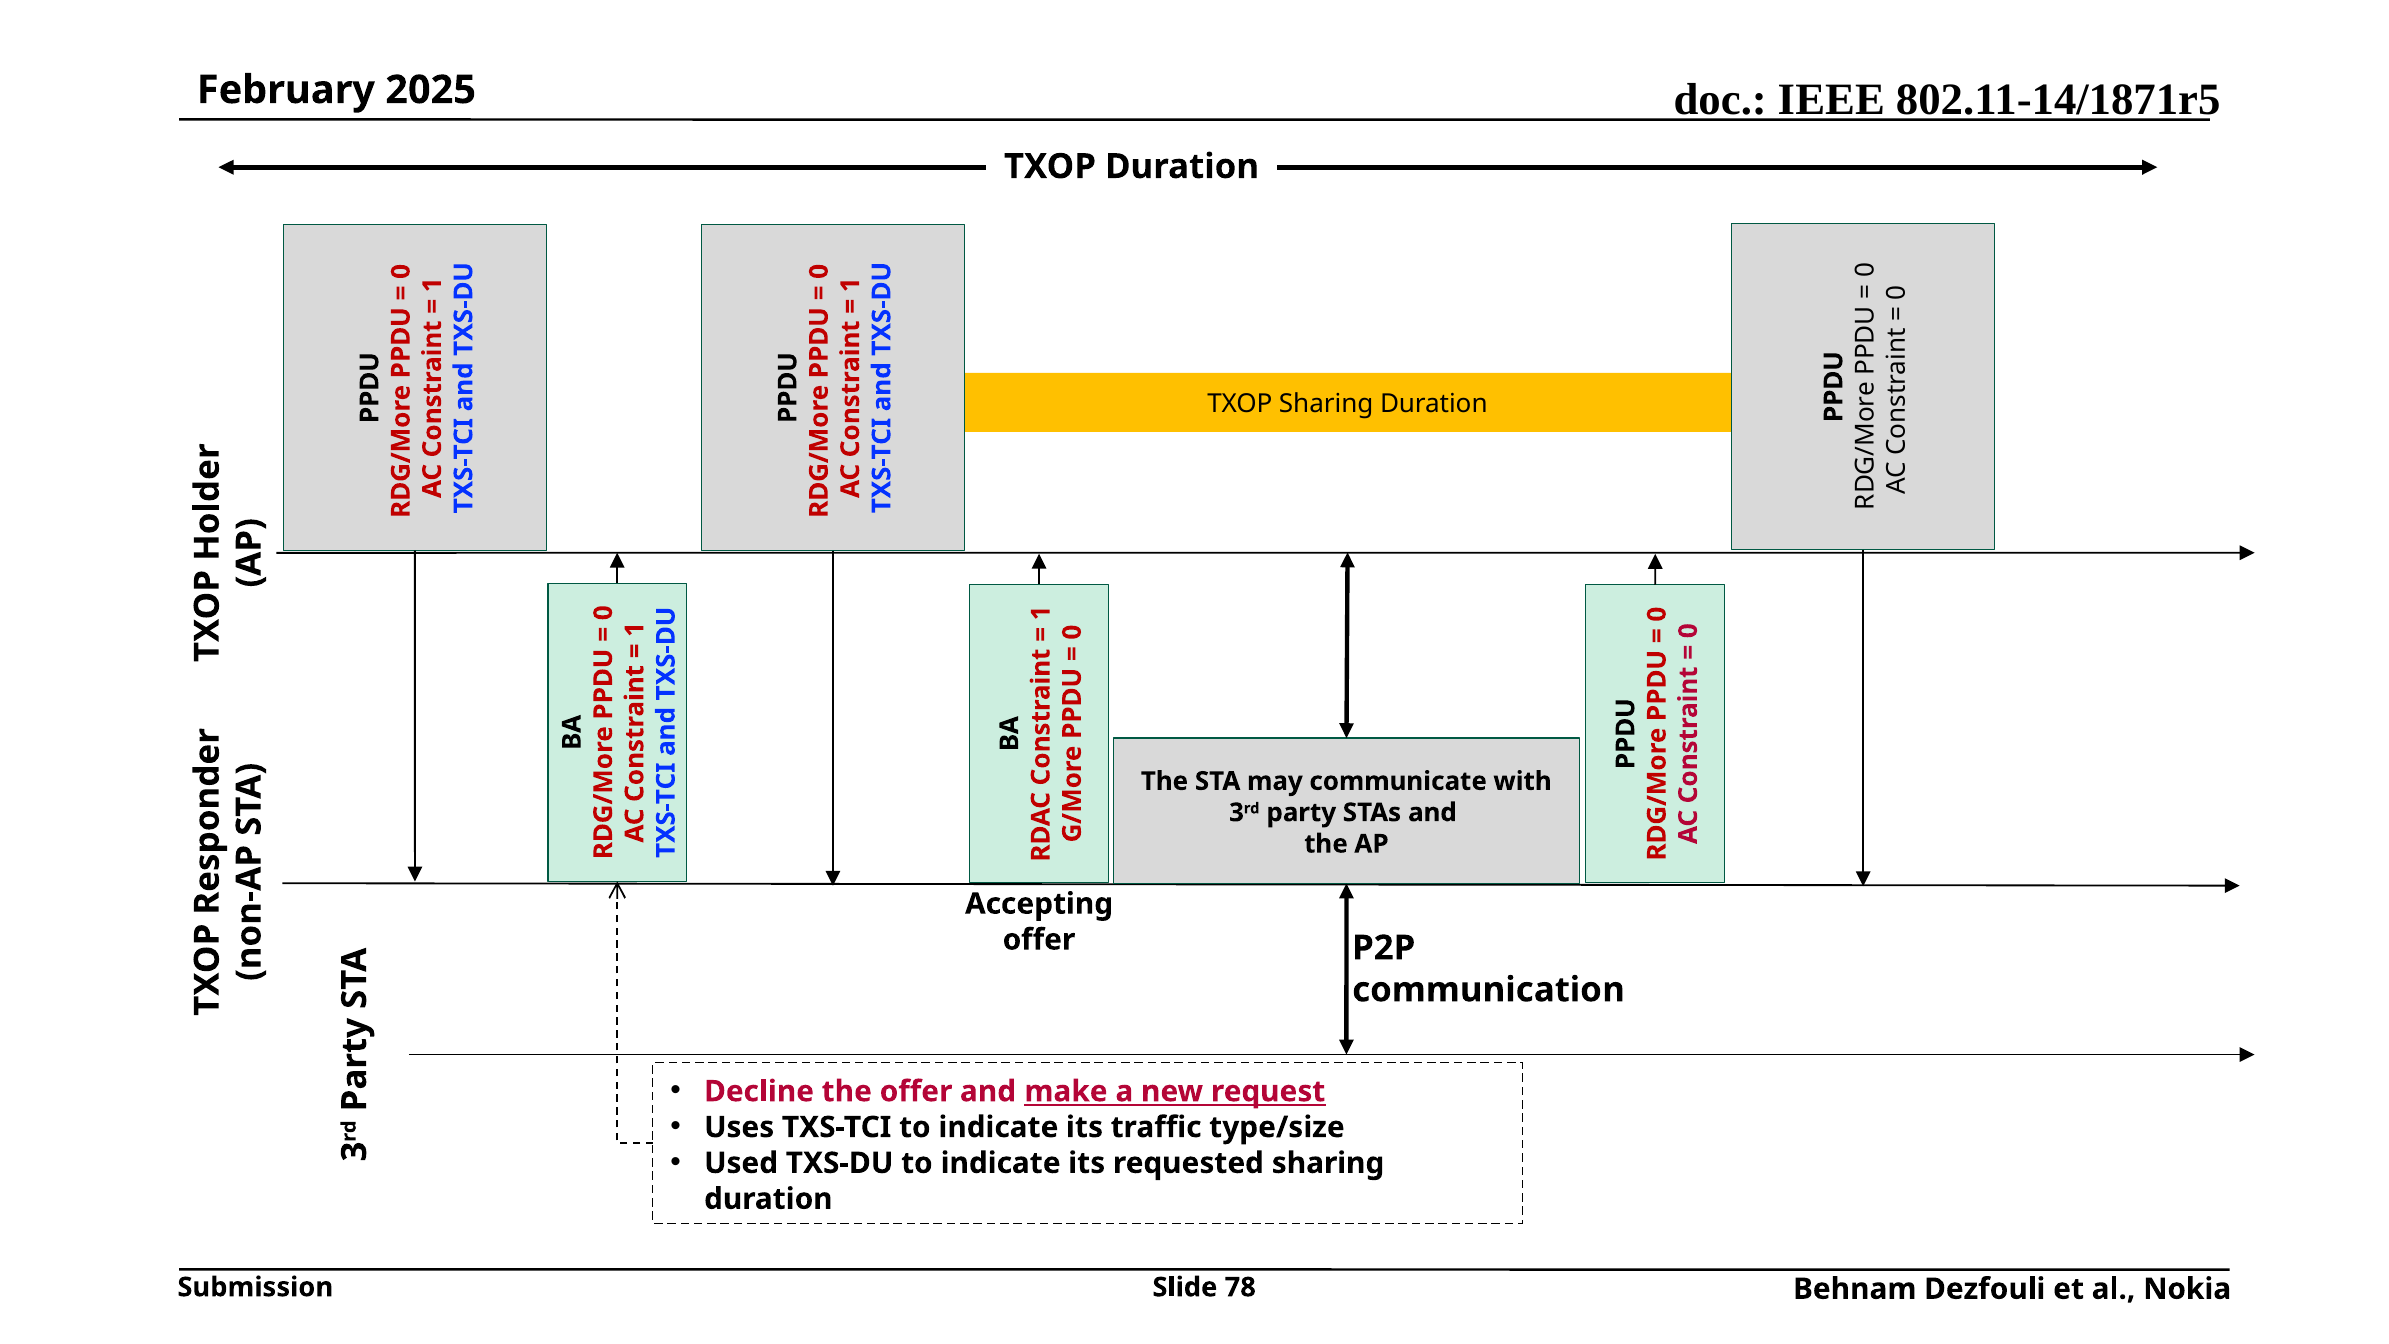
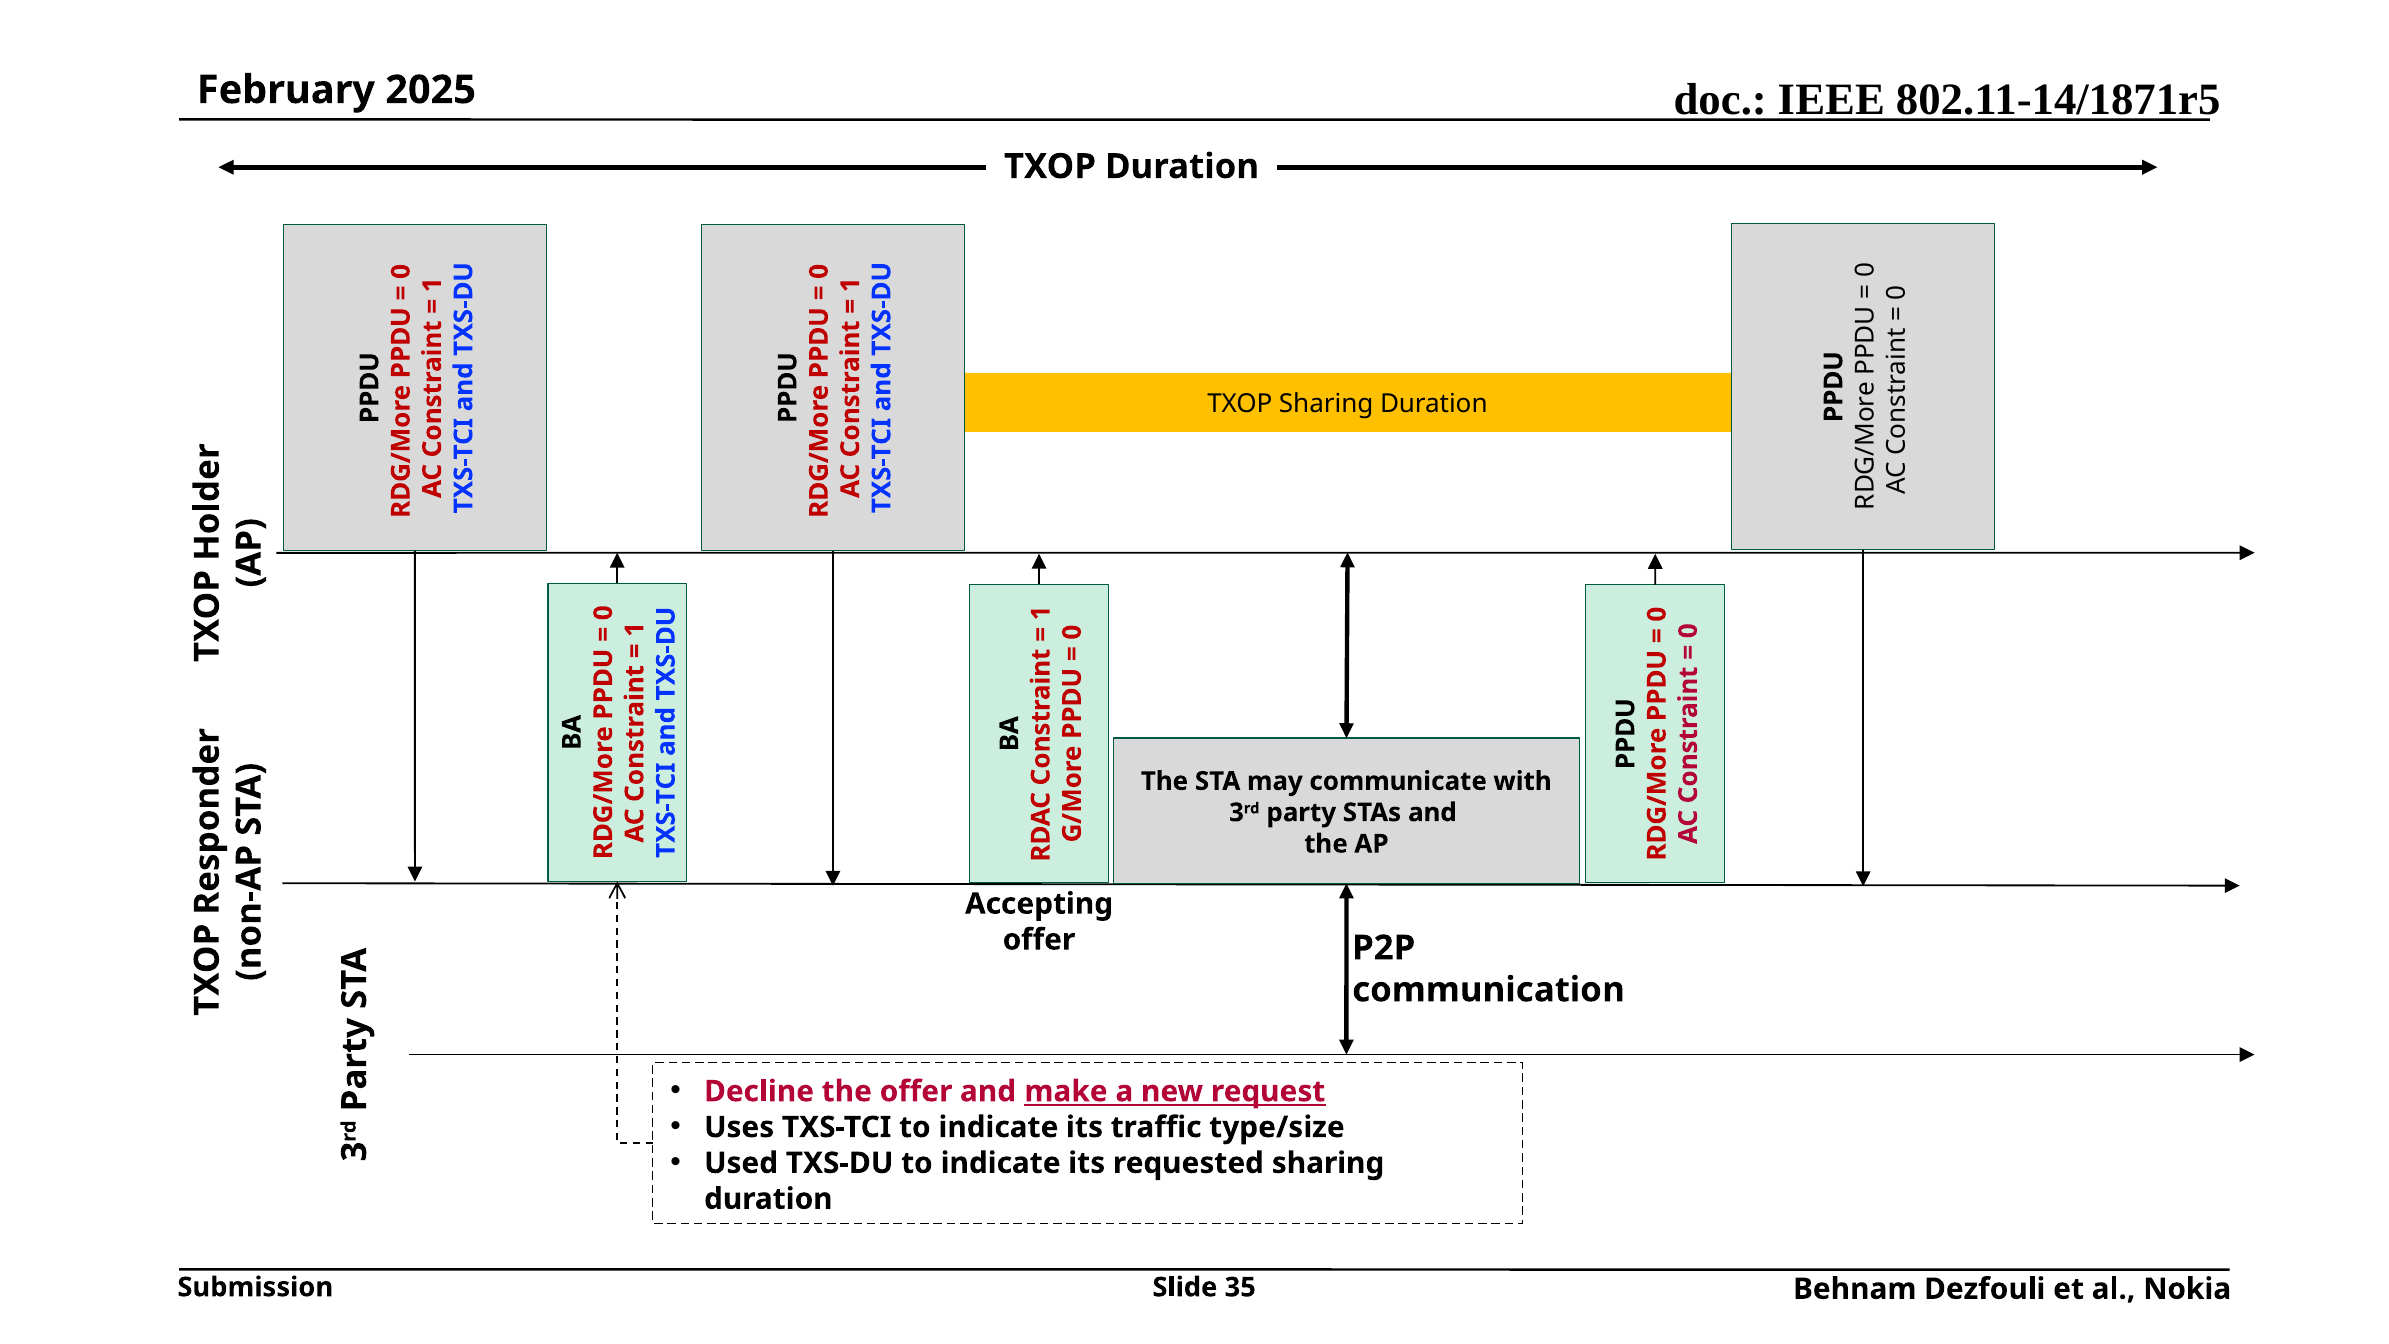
78: 78 -> 35
